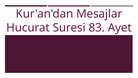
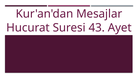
83: 83 -> 43
